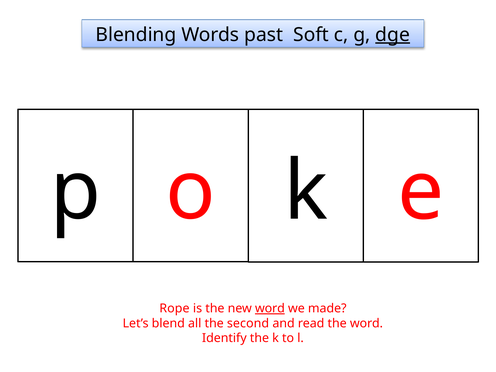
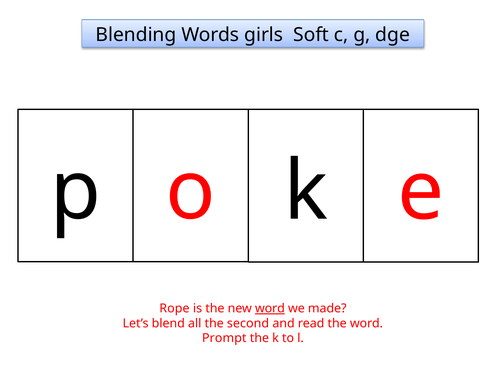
past: past -> girls
dge underline: present -> none
Identify: Identify -> Prompt
